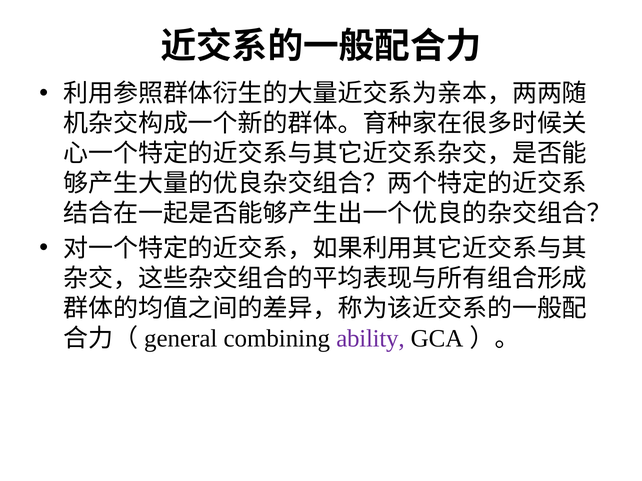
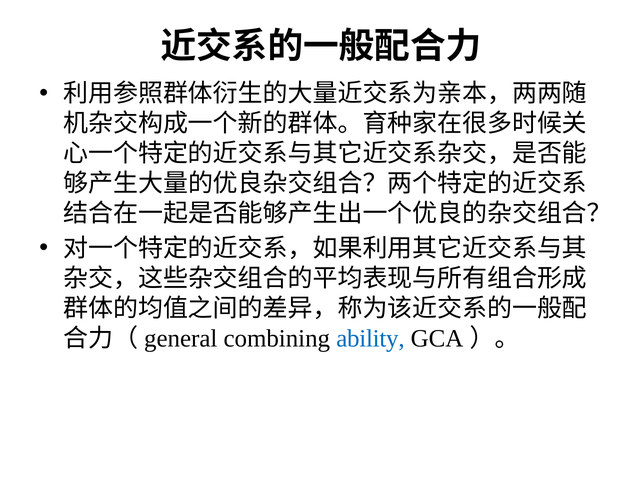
ability colour: purple -> blue
